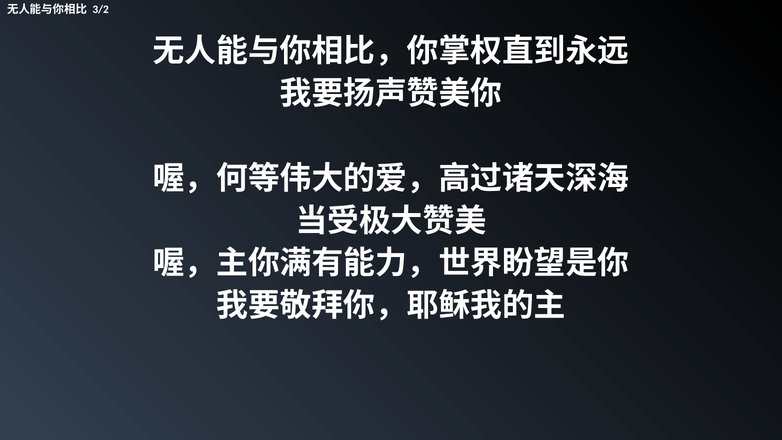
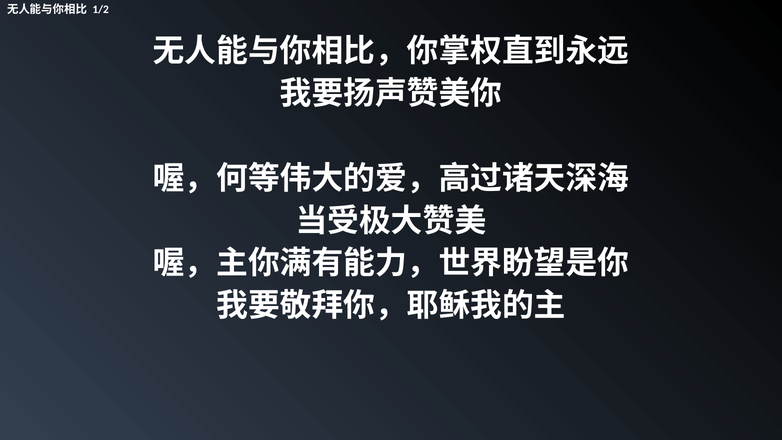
3/2: 3/2 -> 1/2
